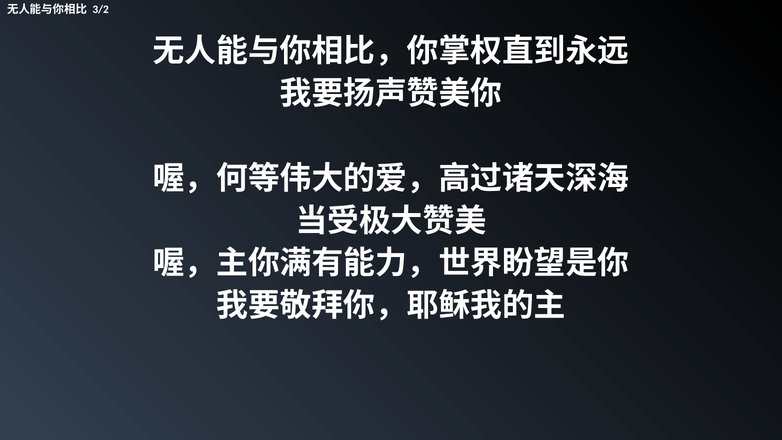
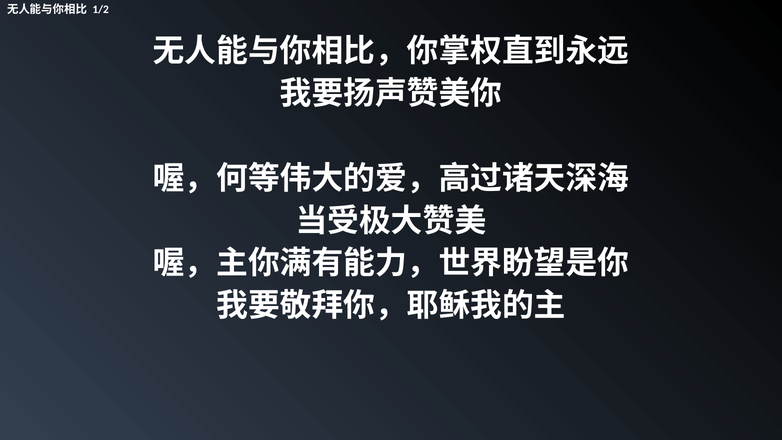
3/2: 3/2 -> 1/2
